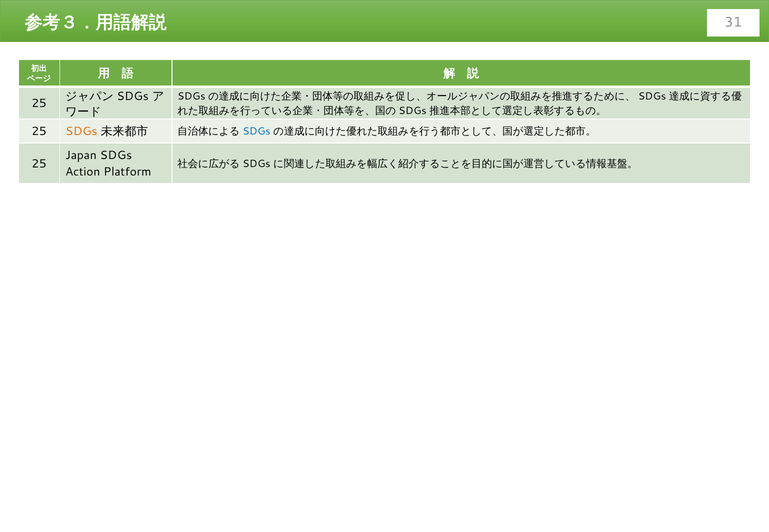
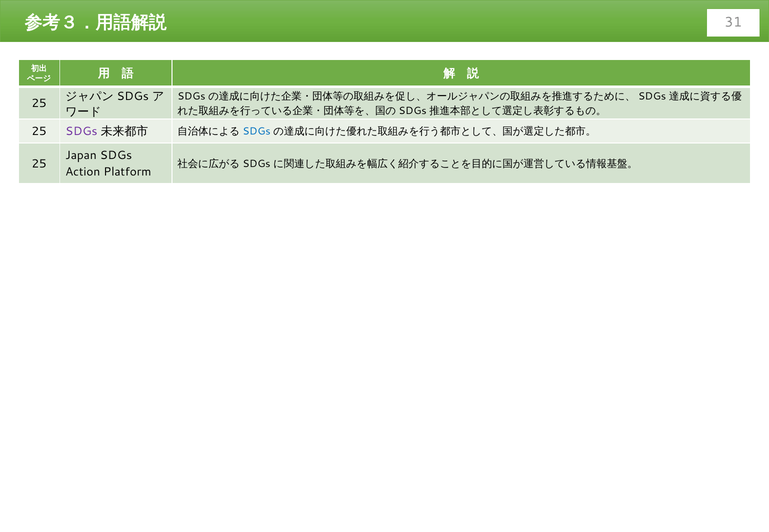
SDGs at (81, 132) colour: orange -> purple
